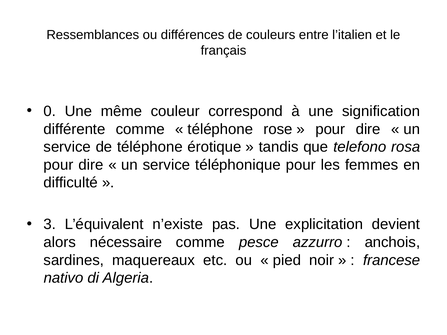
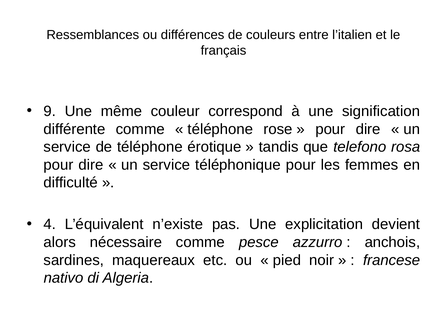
0: 0 -> 9
3: 3 -> 4
